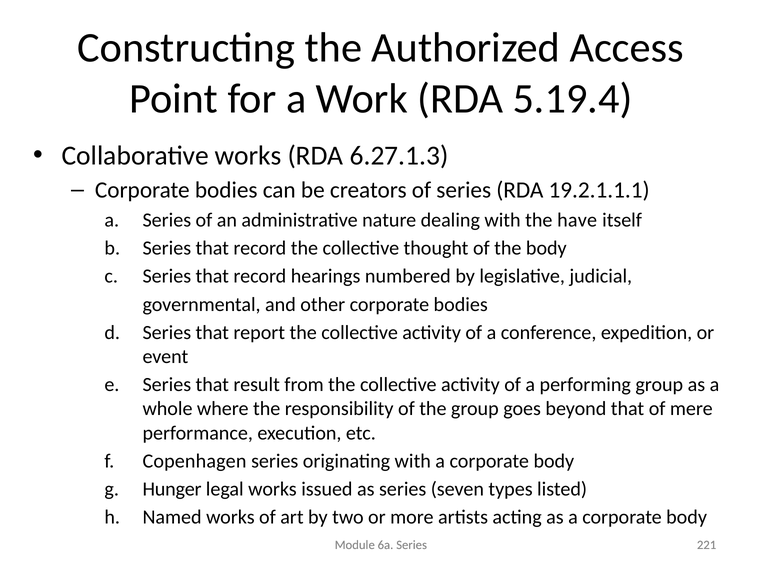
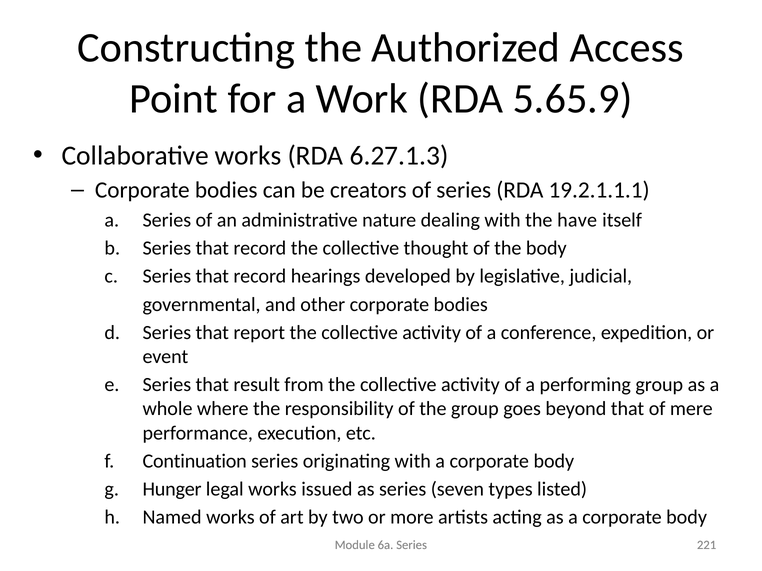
5.19.4: 5.19.4 -> 5.65.9
numbered: numbered -> developed
Copenhagen: Copenhagen -> Continuation
